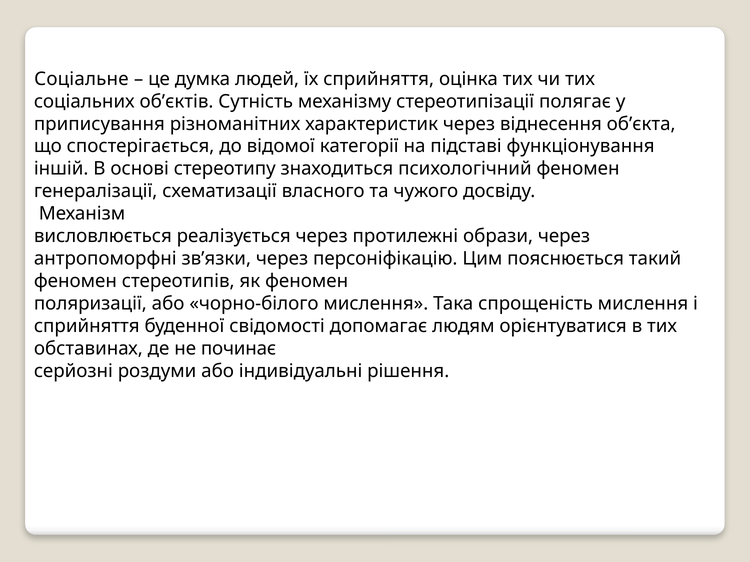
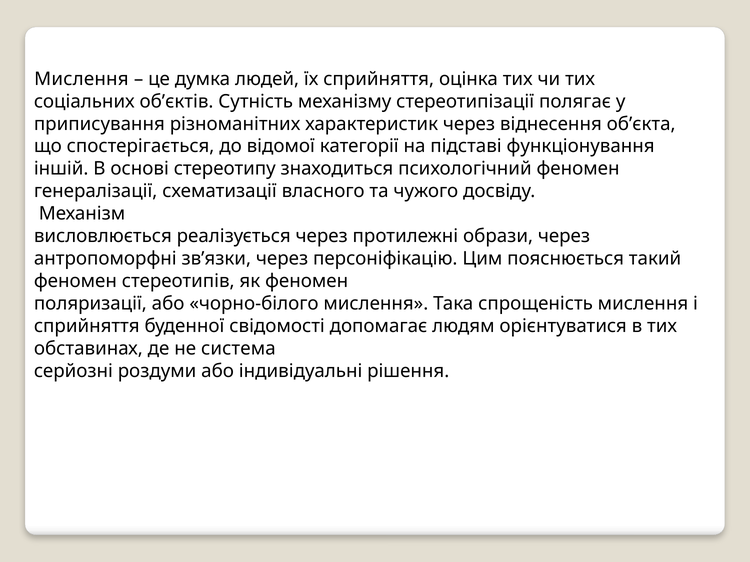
Соціальне at (81, 79): Соціальне -> Мислення
починає: починає -> система
